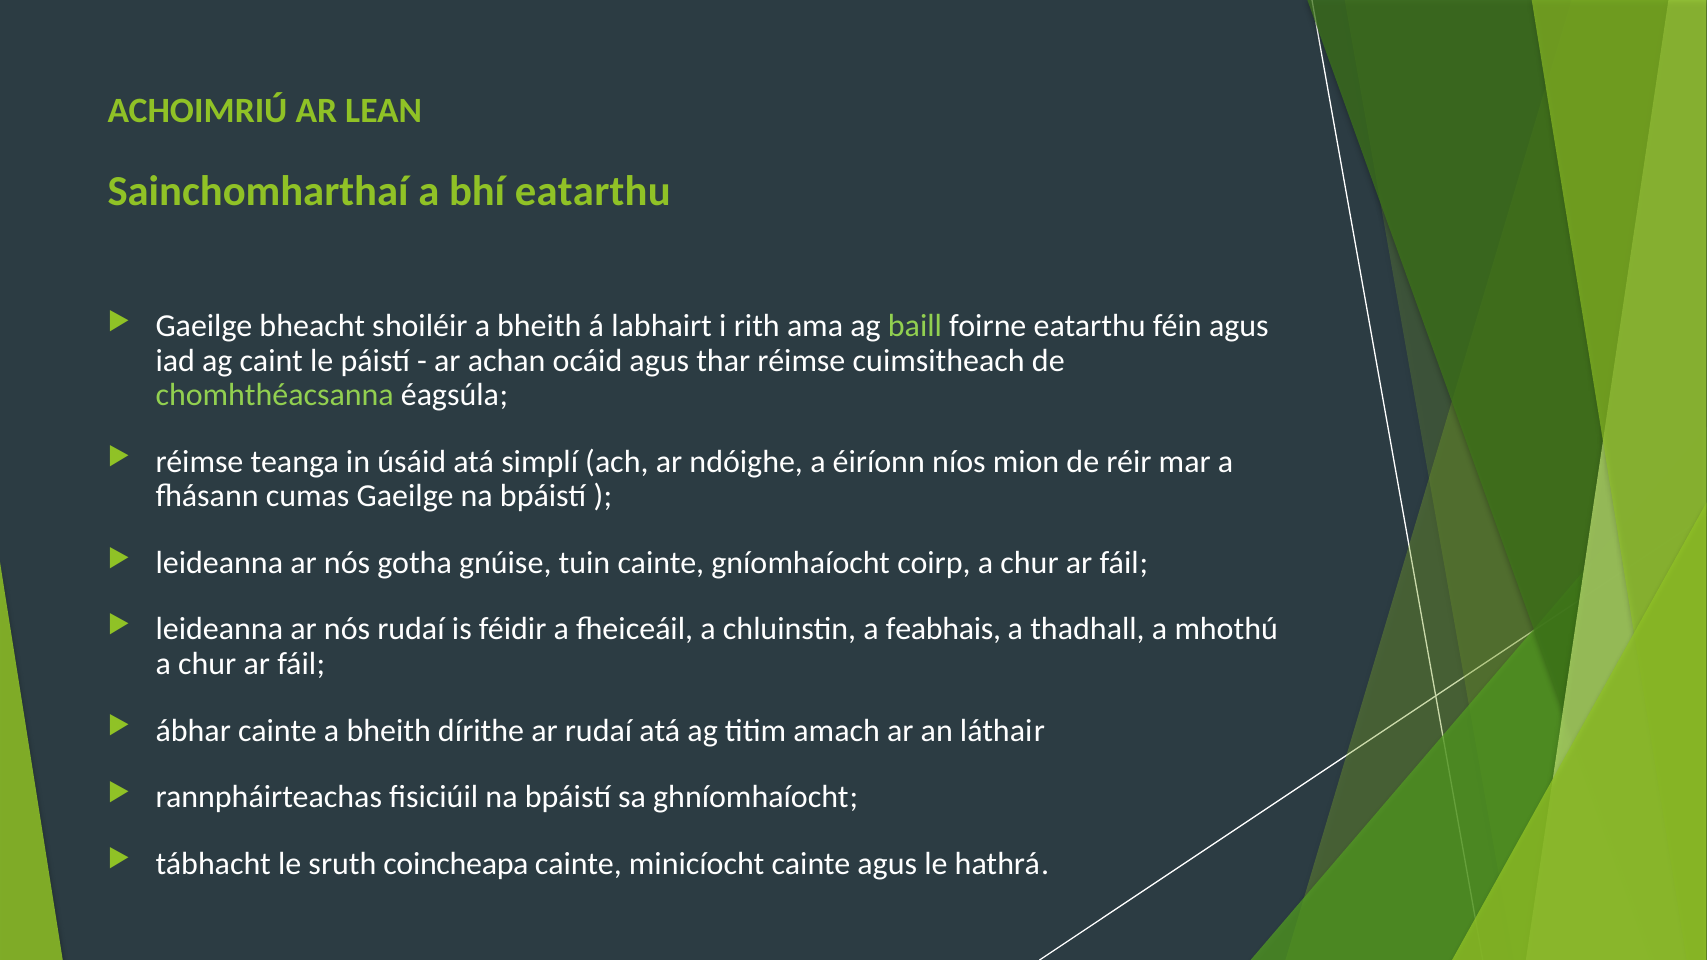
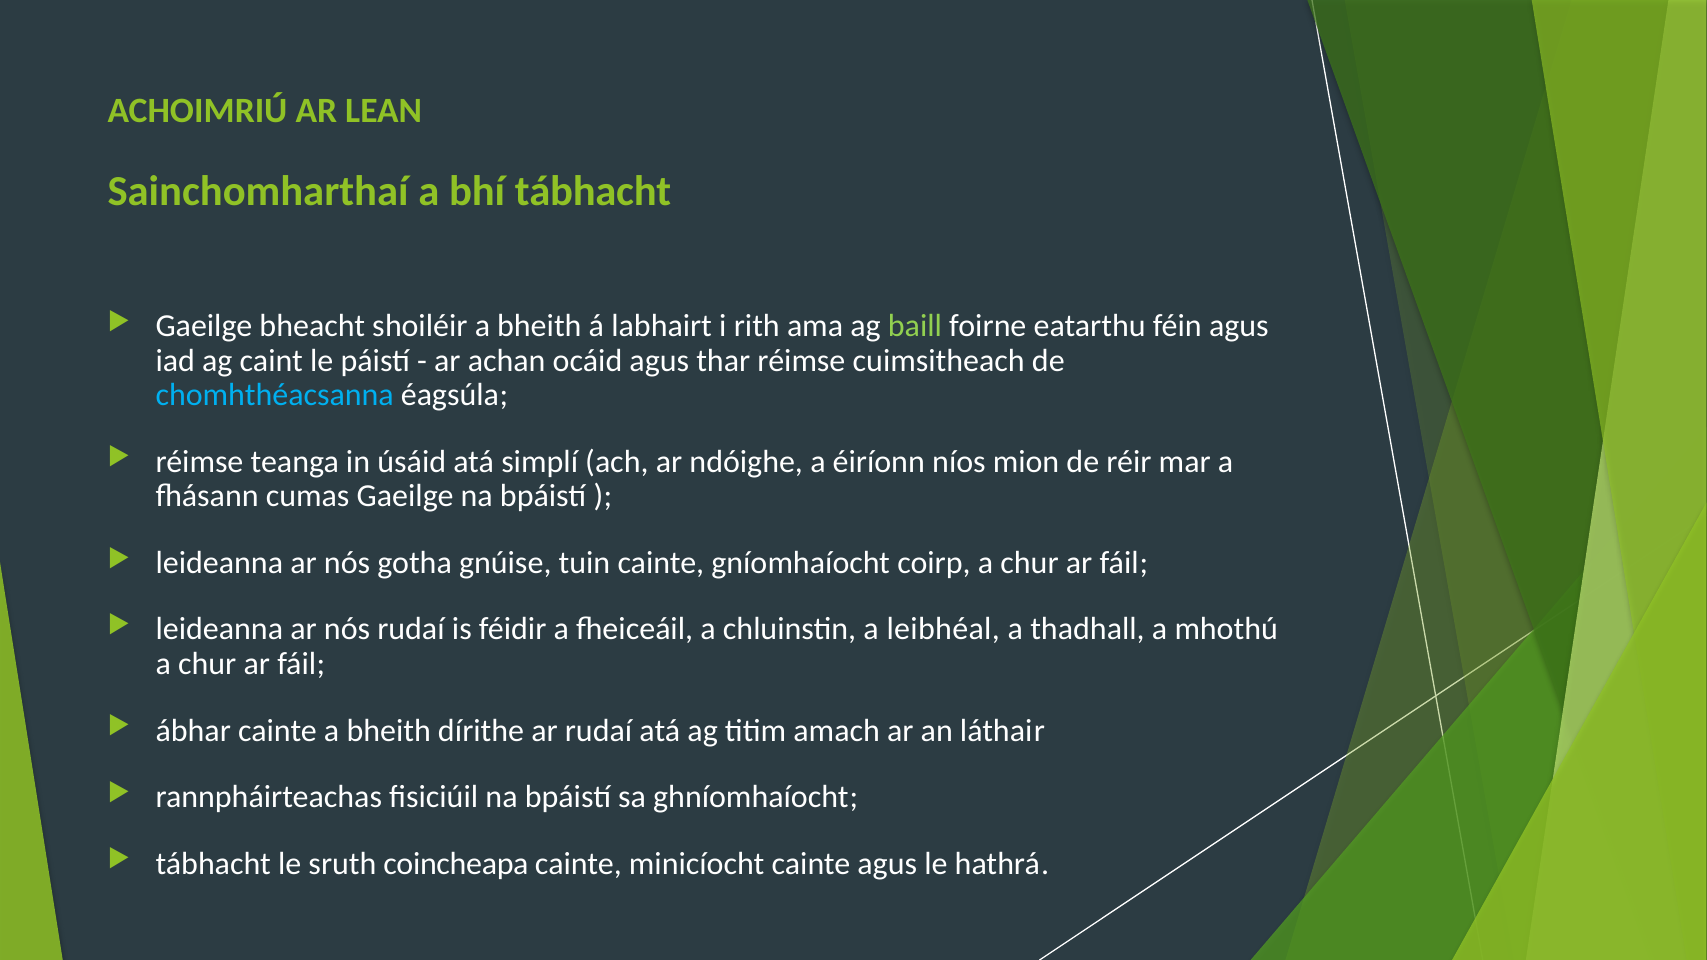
bhí eatarthu: eatarthu -> tábhacht
chomhthéacsanna colour: light green -> light blue
feabhais: feabhais -> leibhéal
